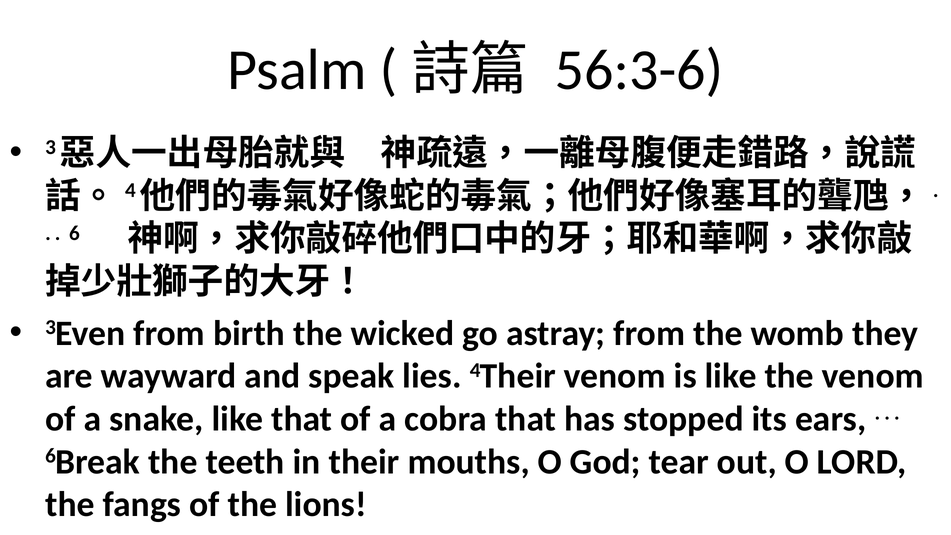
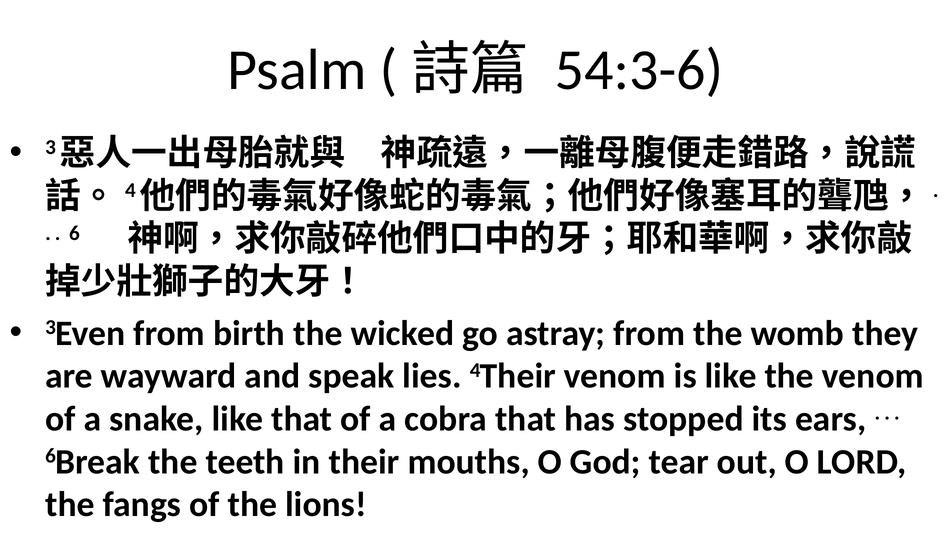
56:3-6: 56:3-6 -> 54:3-6
